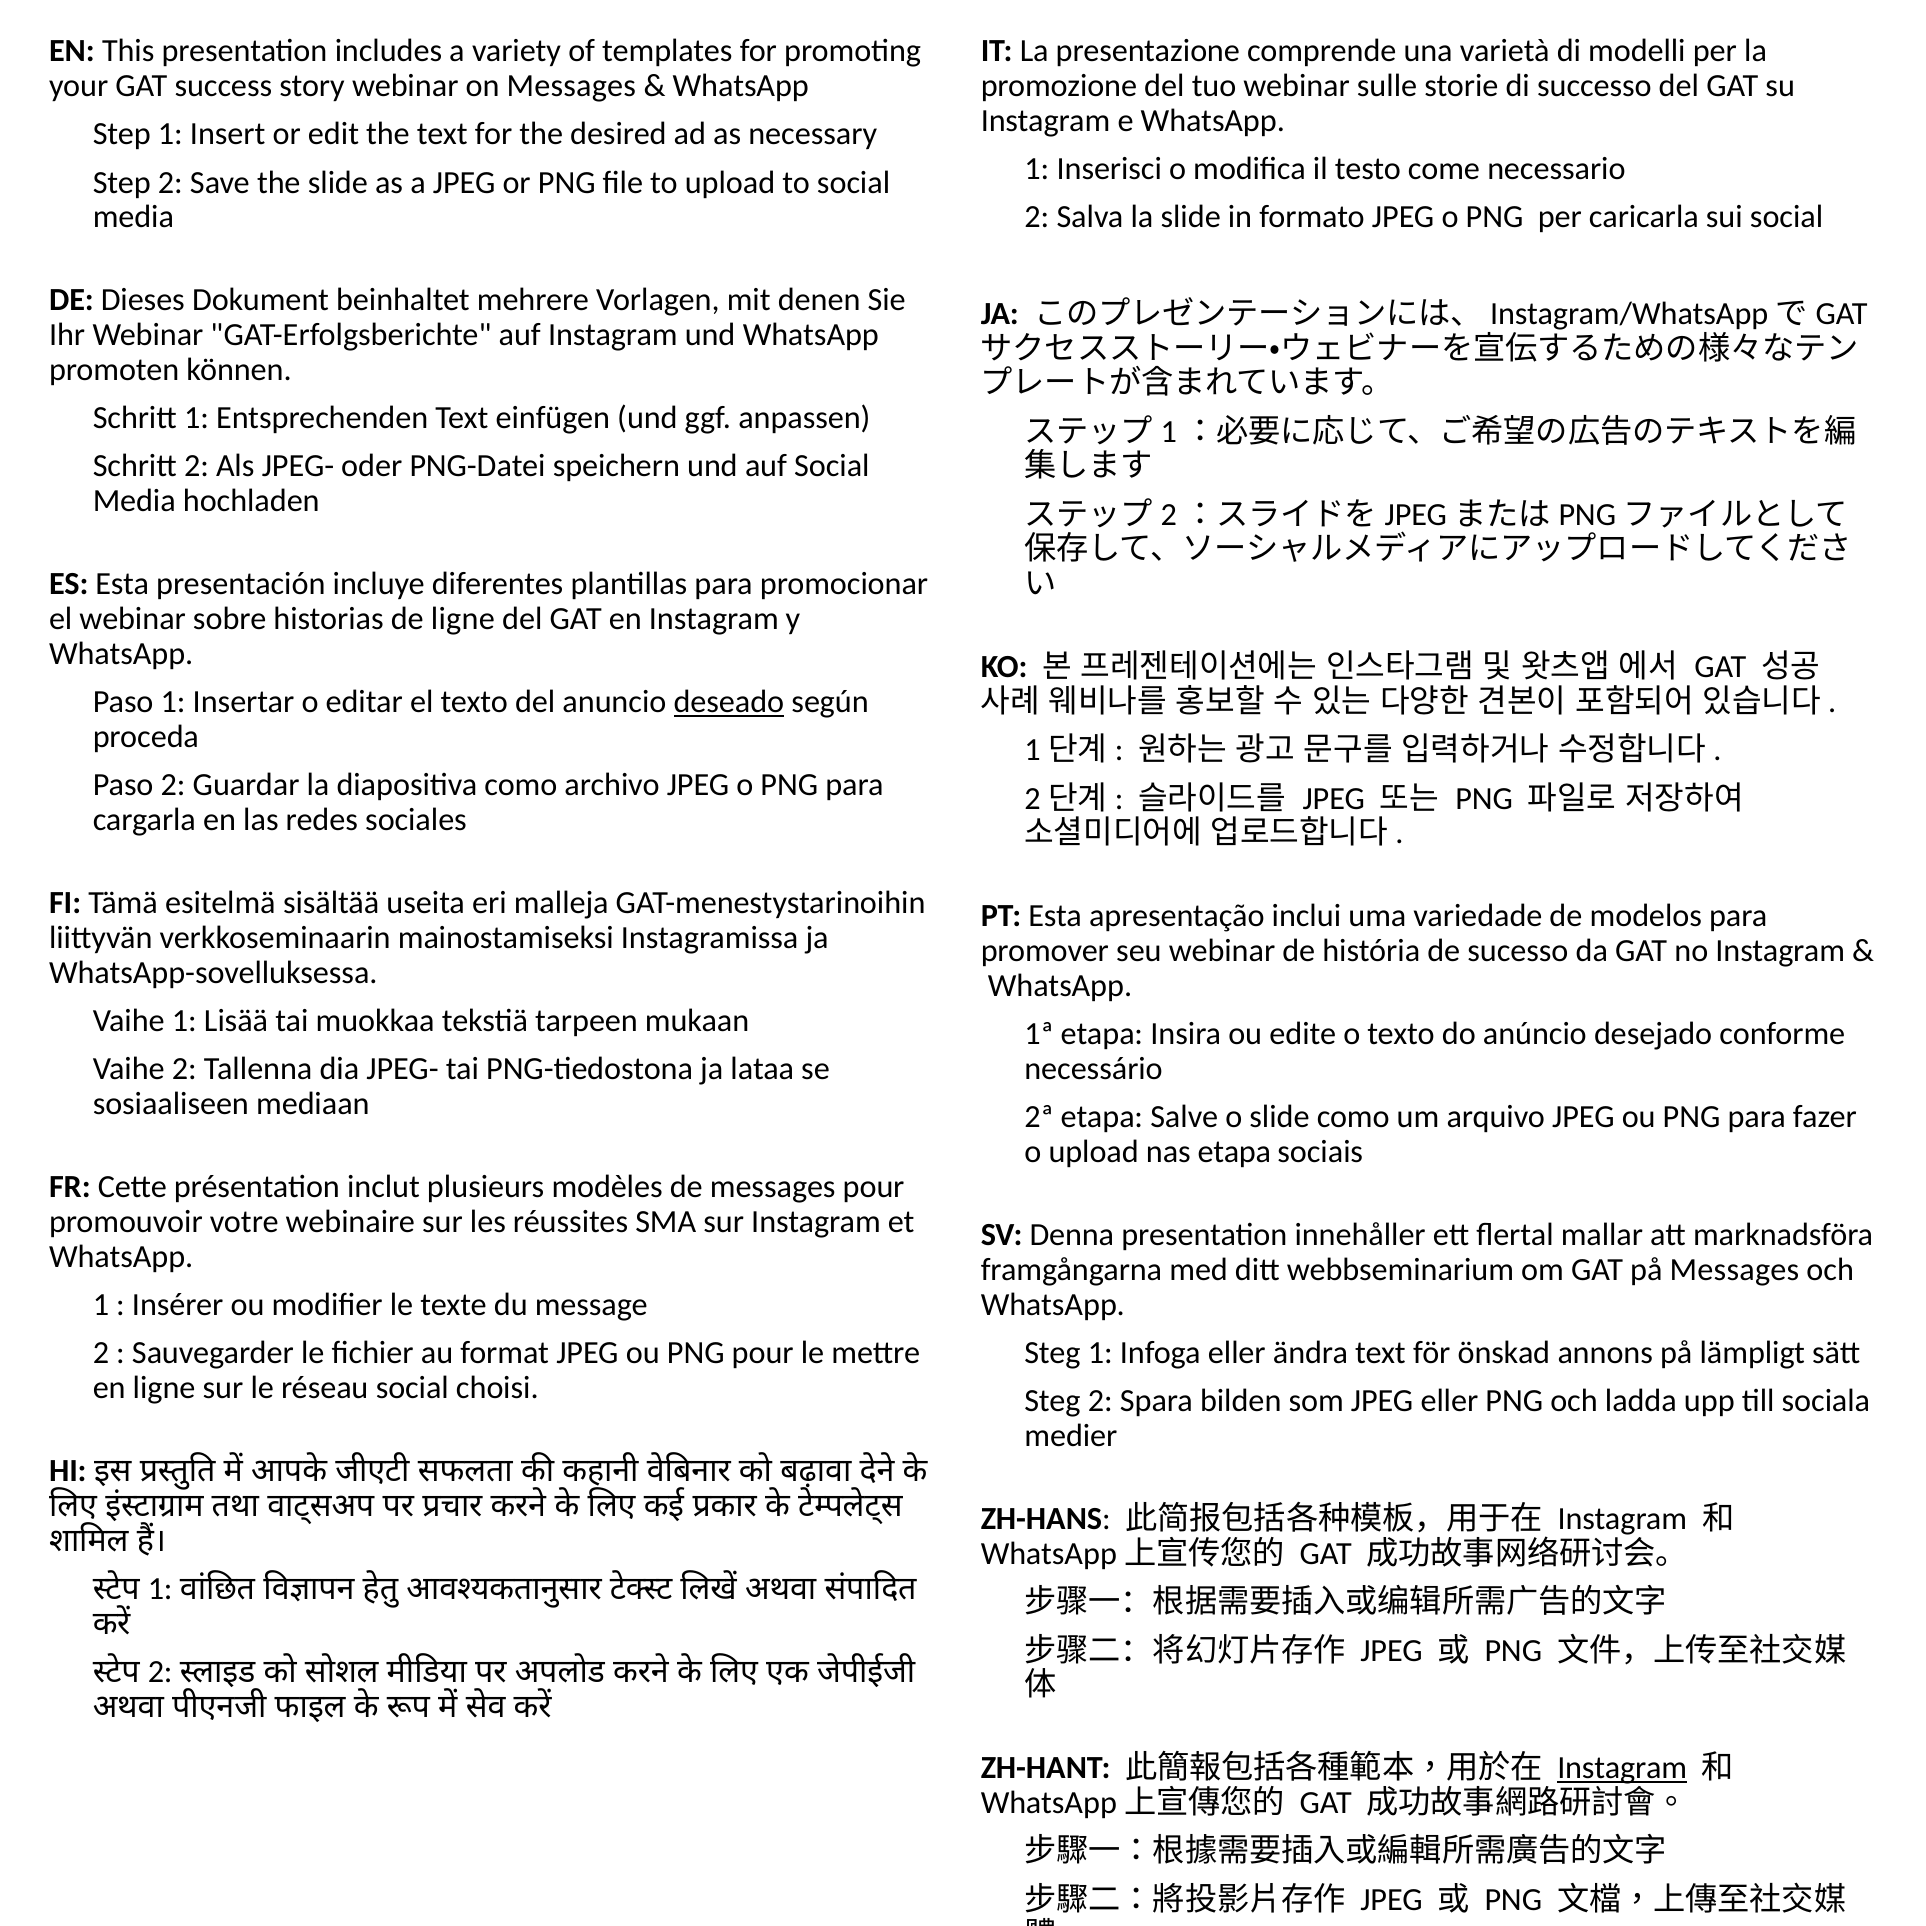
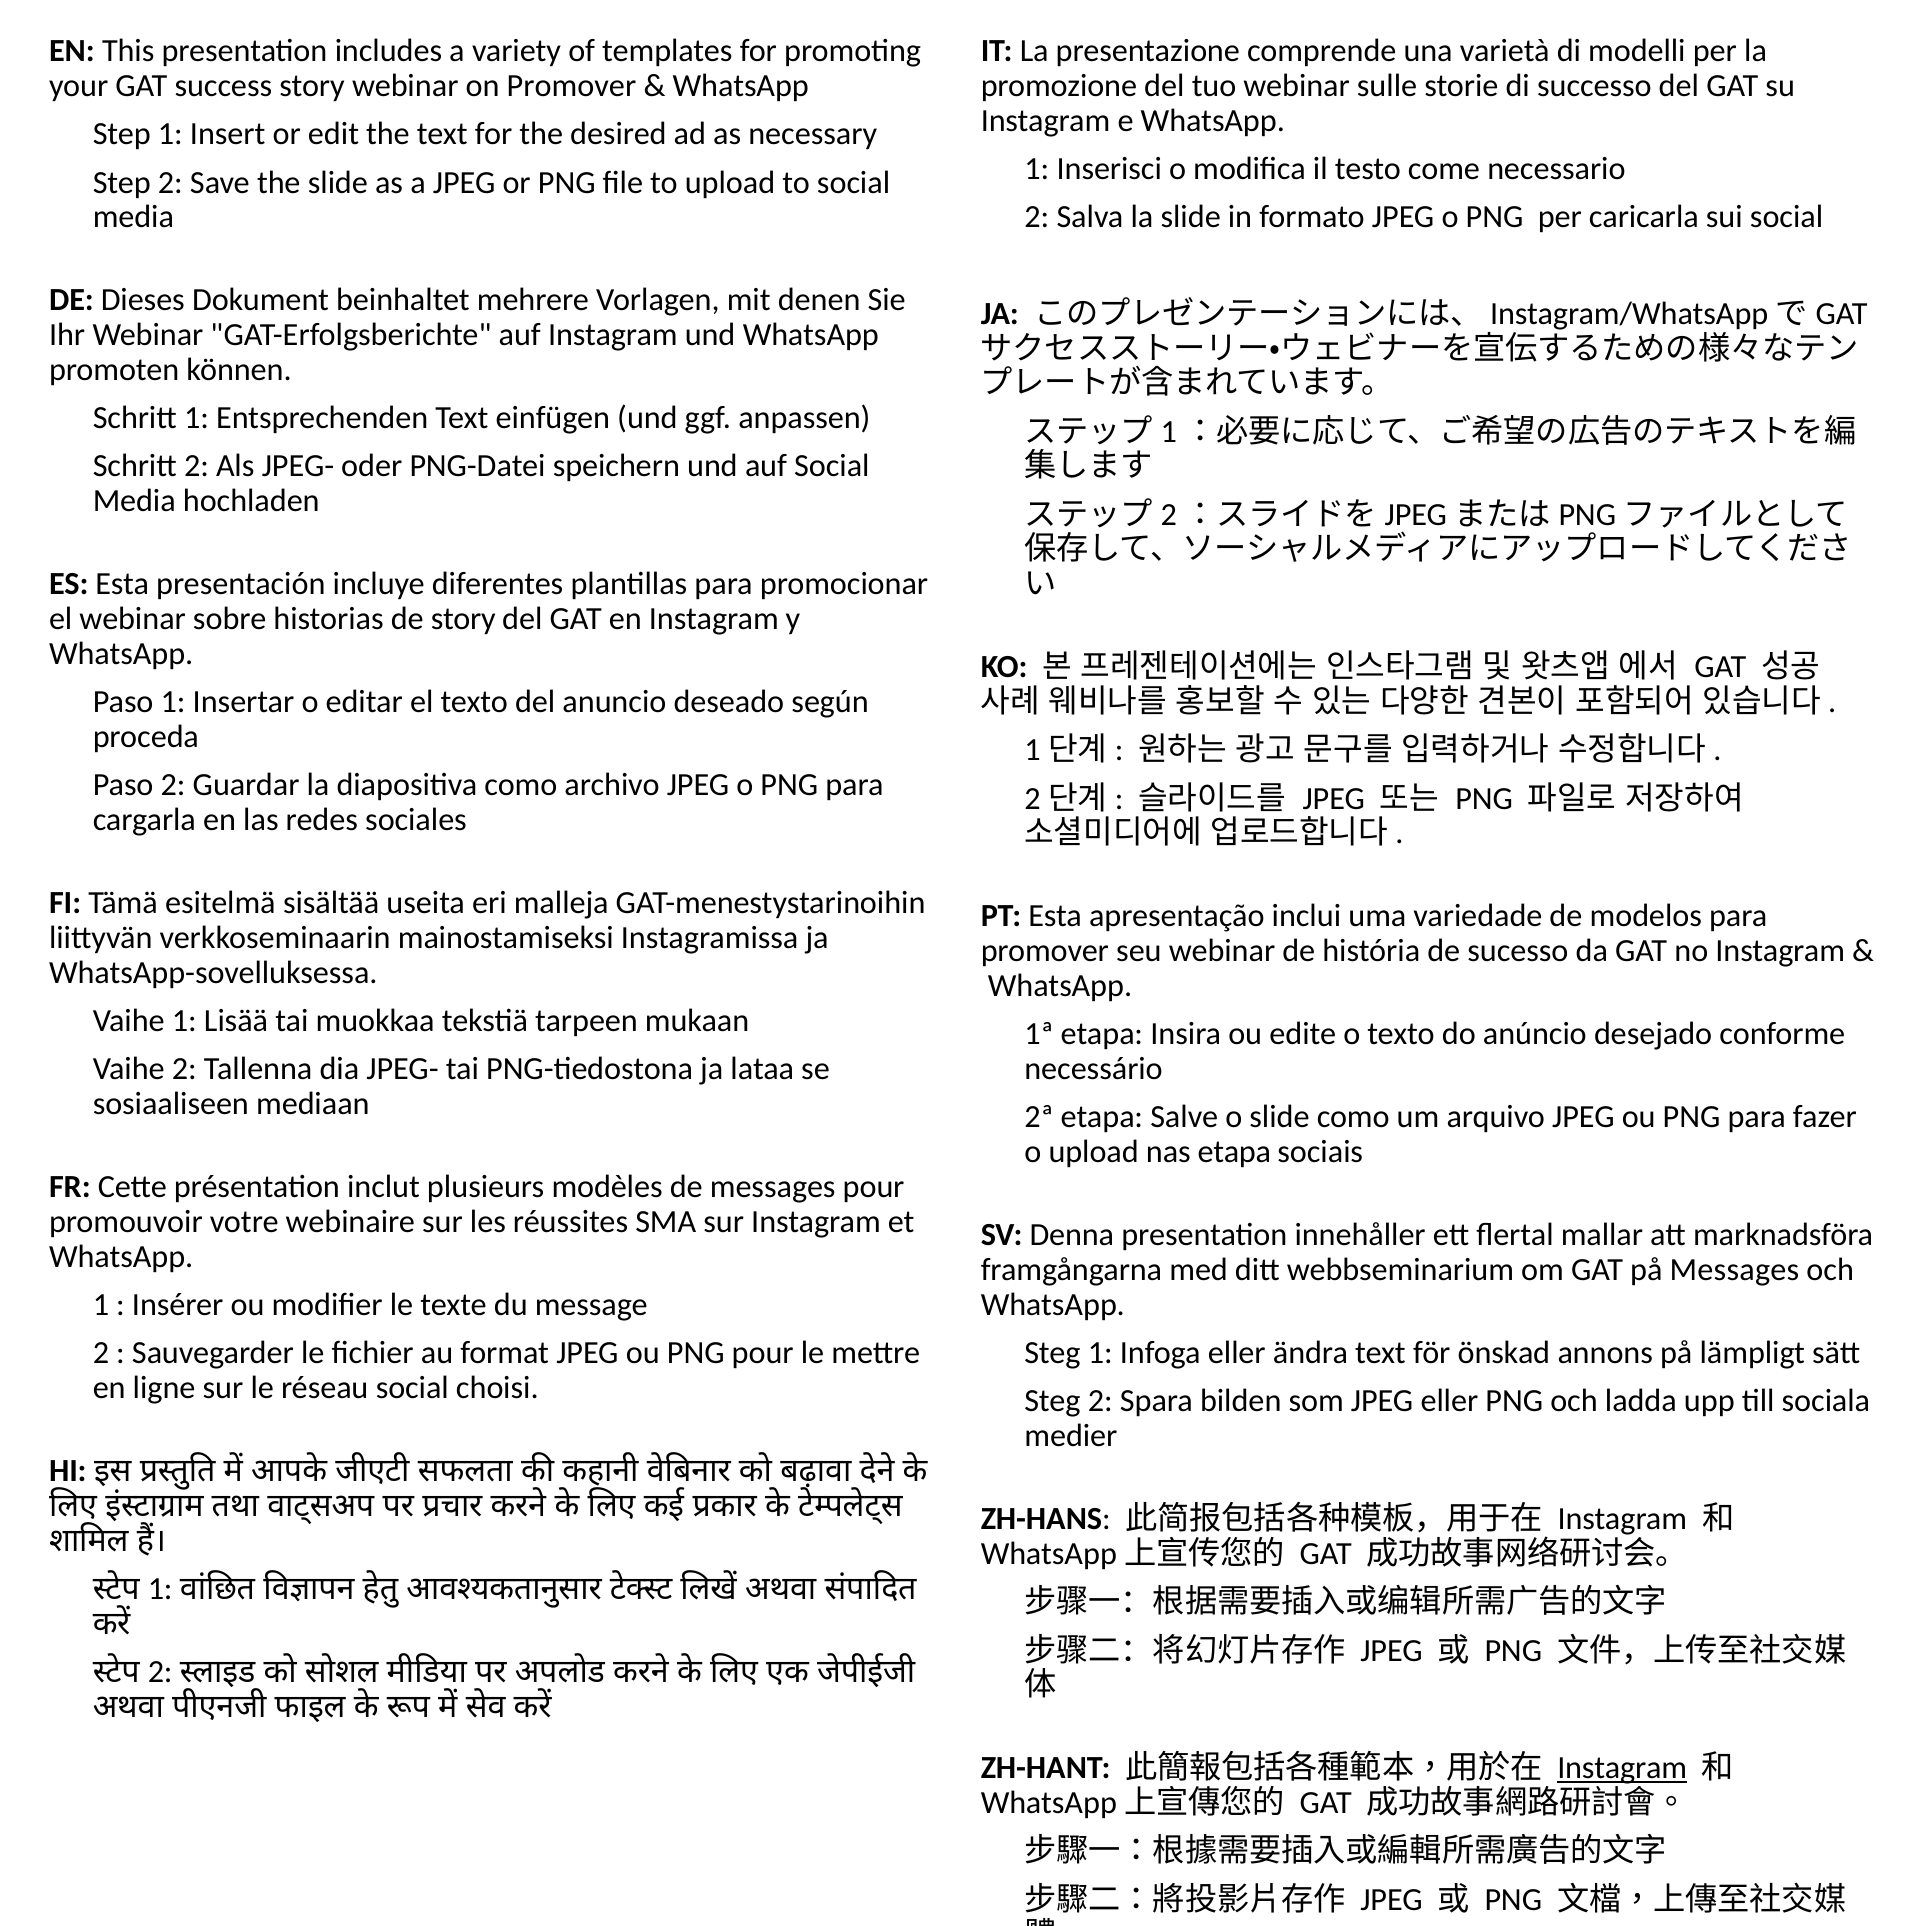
on Messages: Messages -> Promover
de ligne: ligne -> story
deseado underline: present -> none
